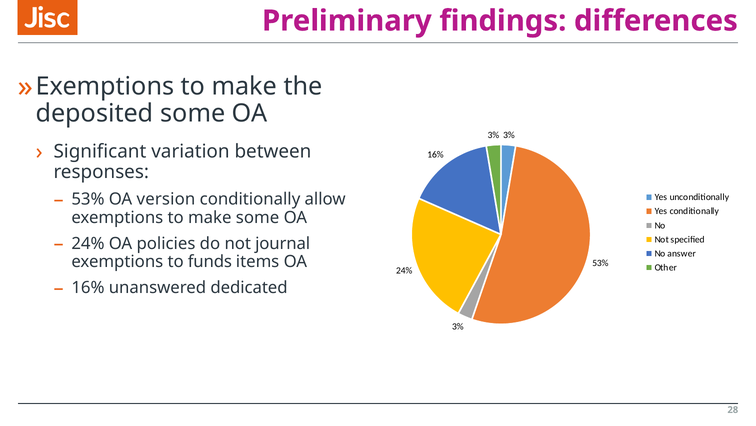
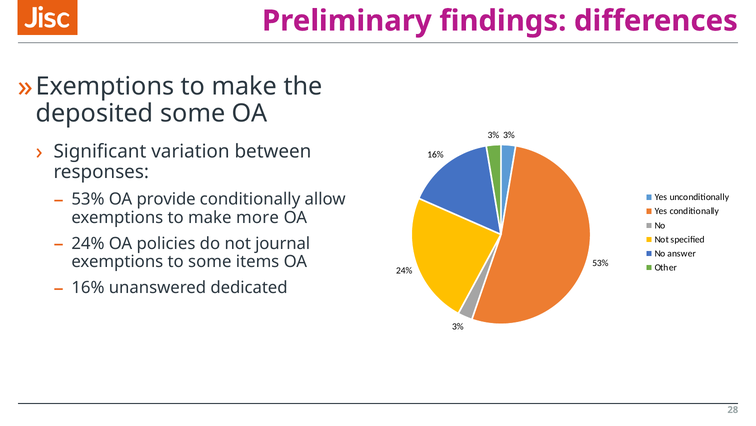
version: version -> provide
make some: some -> more
to funds: funds -> some
